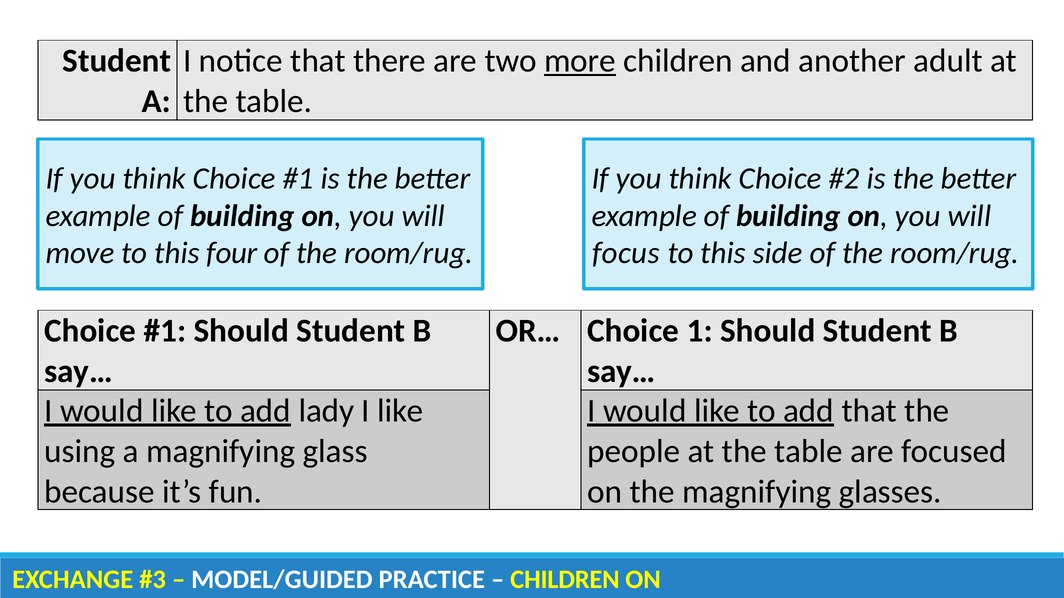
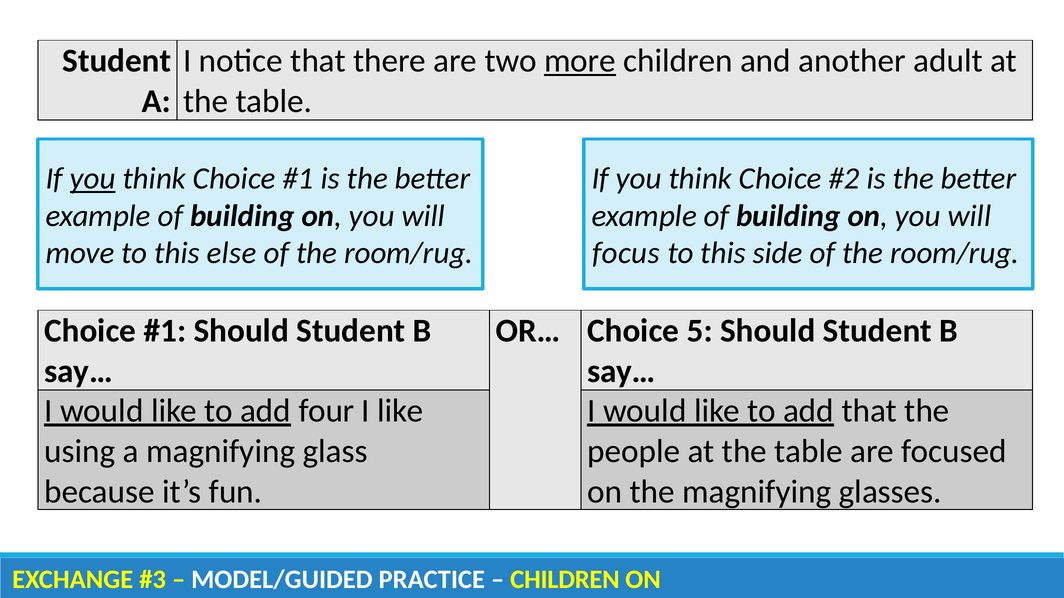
you at (93, 179) underline: none -> present
four: four -> else
1: 1 -> 5
lady: lady -> four
